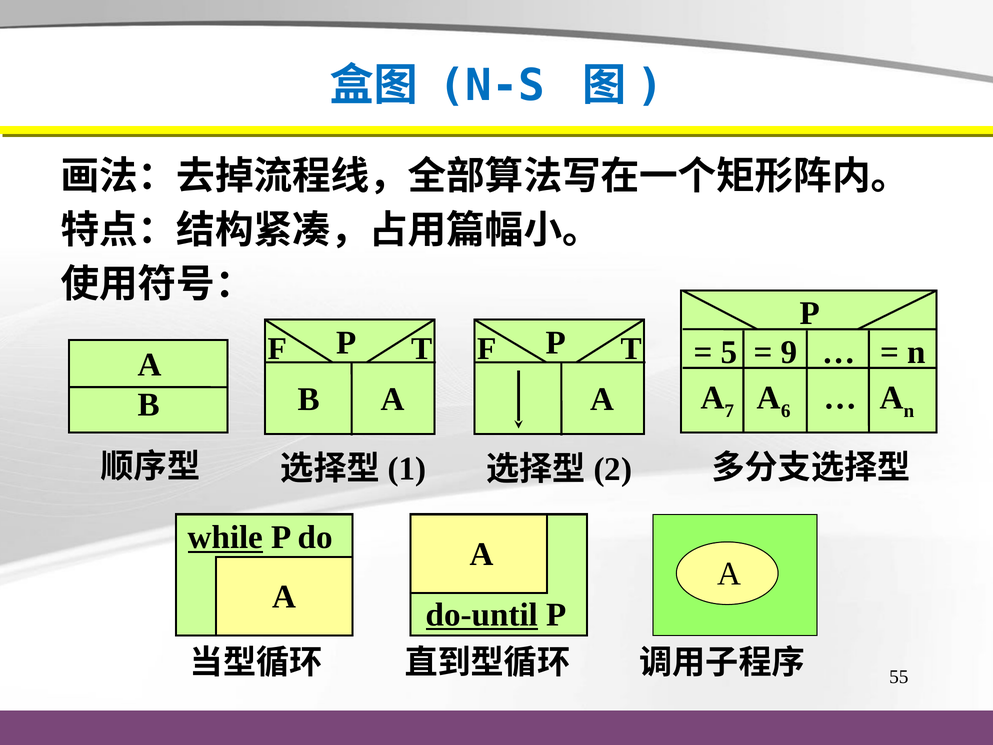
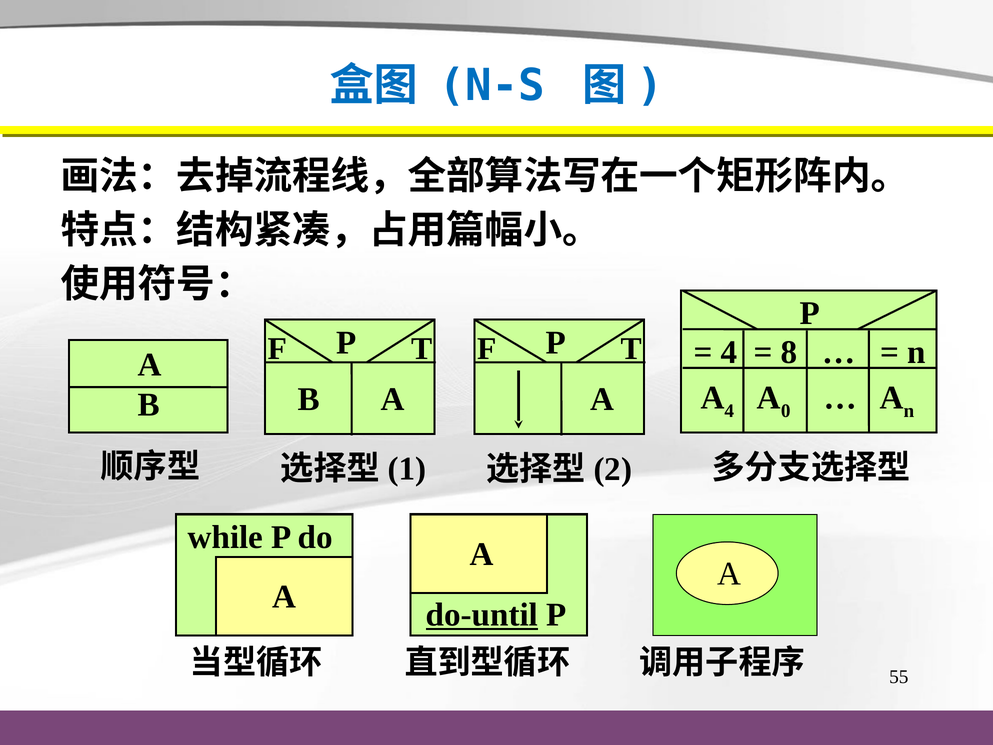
5 at (729, 352): 5 -> 4
9: 9 -> 8
A 7: 7 -> 4
6: 6 -> 0
while underline: present -> none
